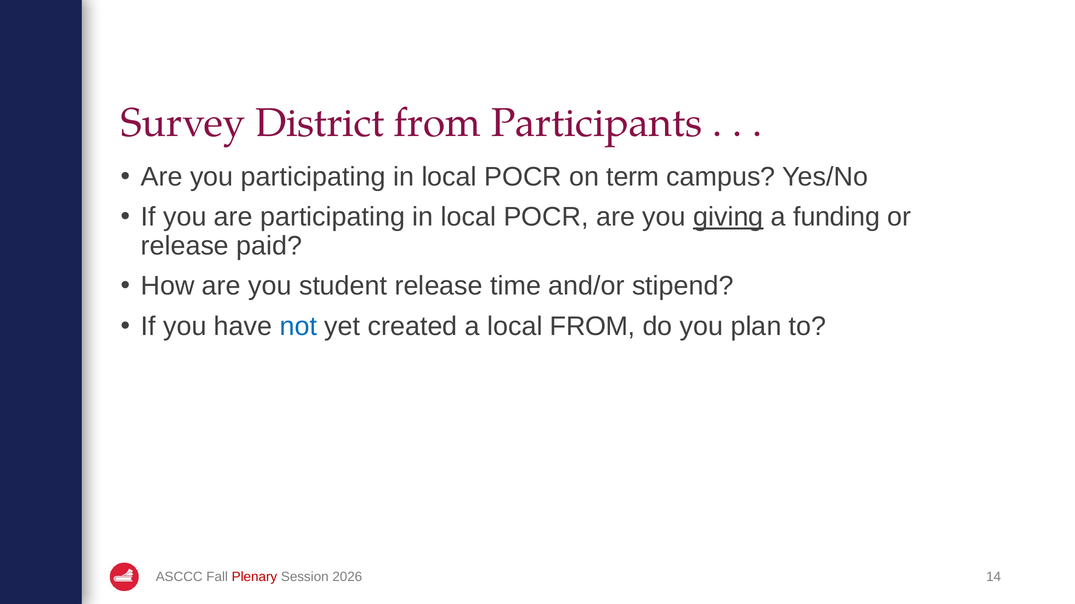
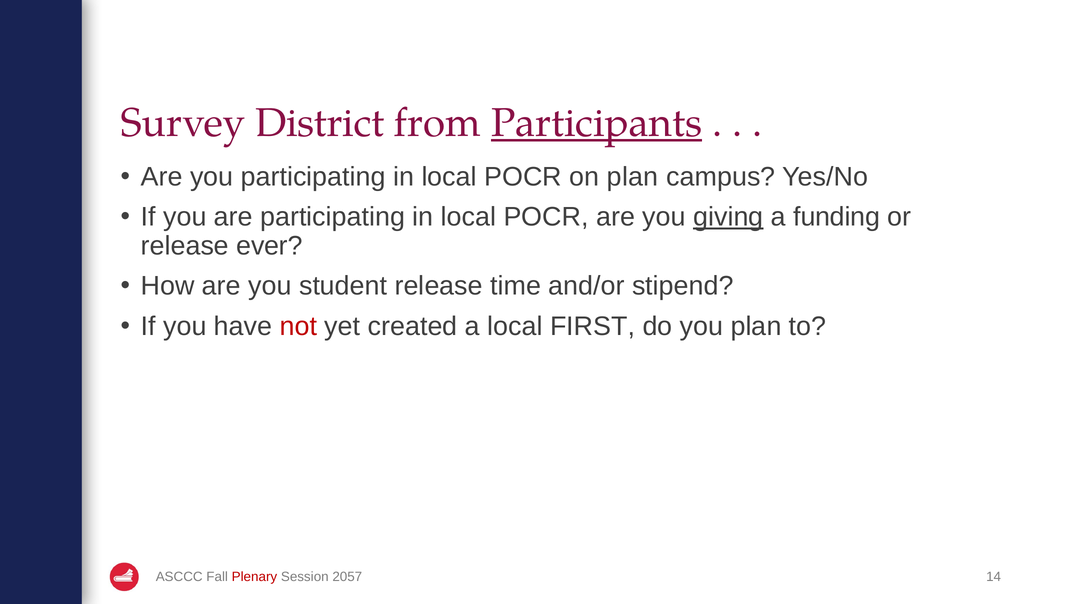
Participants underline: none -> present
on term: term -> plan
paid: paid -> ever
not colour: blue -> red
local FROM: FROM -> FIRST
2026: 2026 -> 2057
